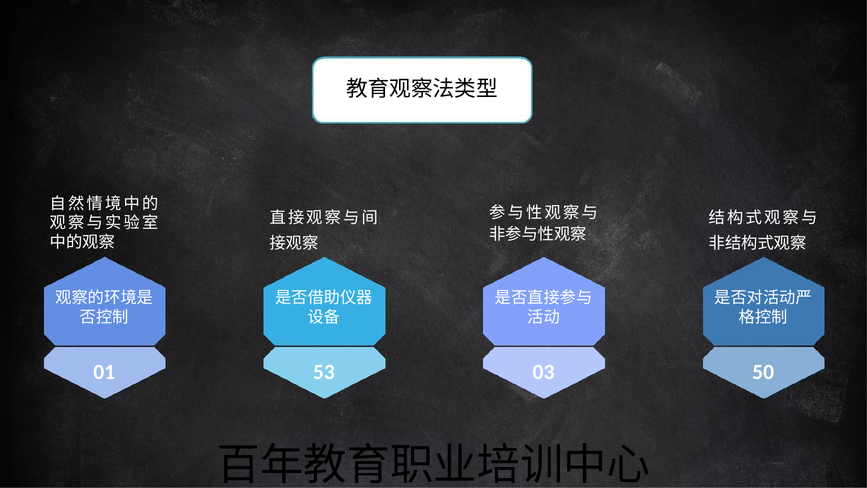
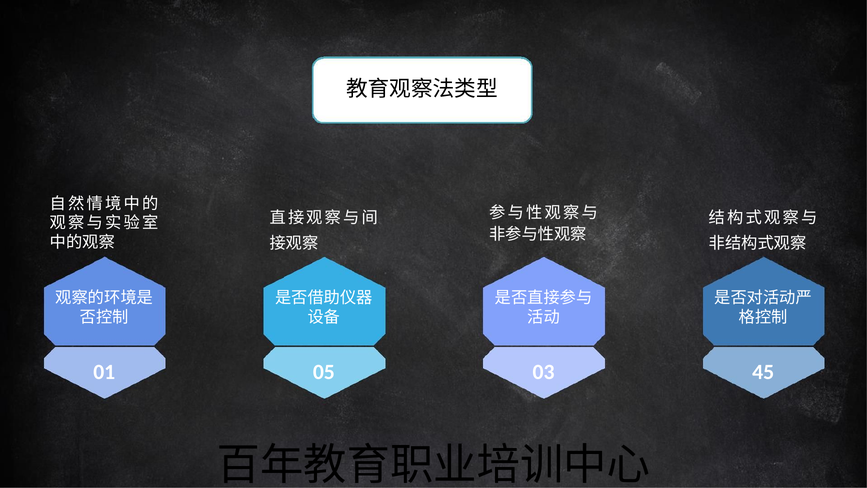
53: 53 -> 05
50: 50 -> 45
